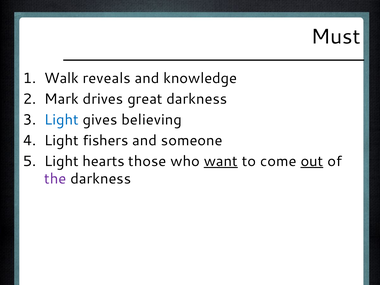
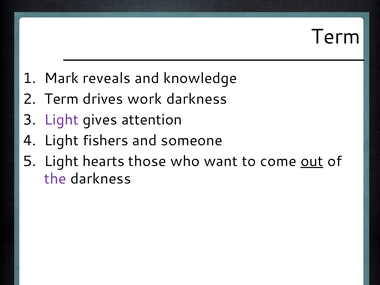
Must at (336, 37): Must -> Term
Walk: Walk -> Mark
Mark at (61, 99): Mark -> Term
great: great -> work
Light at (61, 120) colour: blue -> purple
believing: believing -> attention
want underline: present -> none
